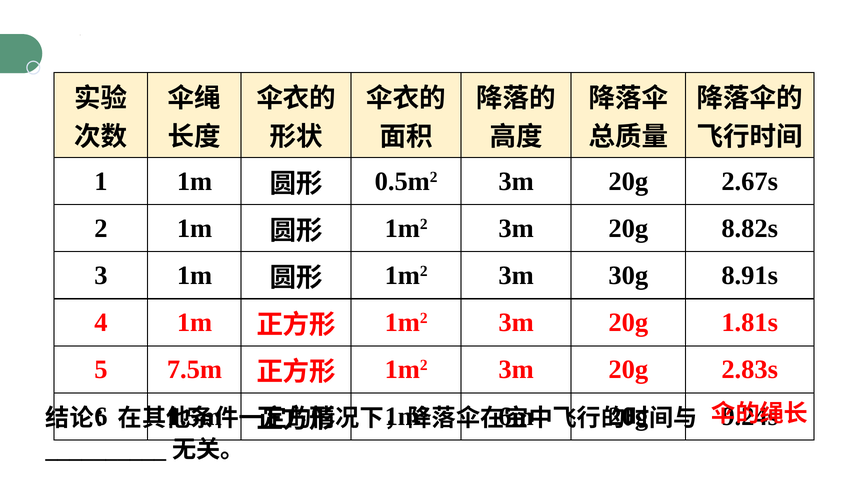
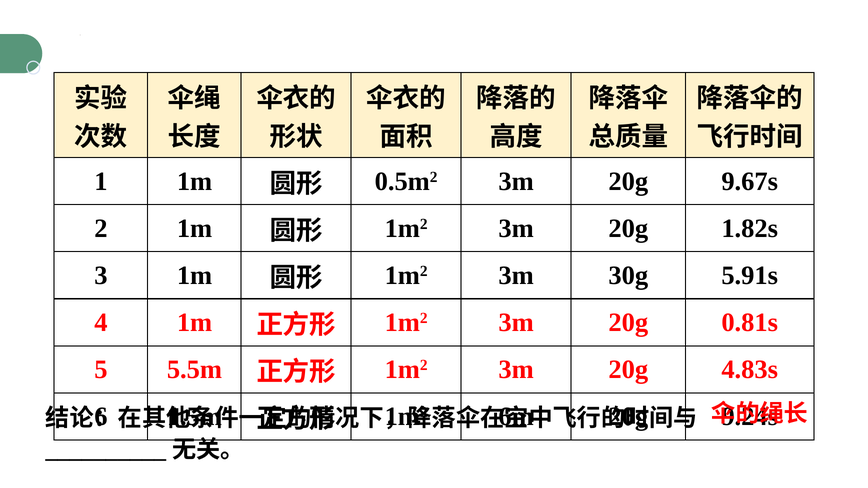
2.67s: 2.67s -> 9.67s
8.82s: 8.82s -> 1.82s
8.91s: 8.91s -> 5.91s
1.81s: 1.81s -> 0.81s
7.5m: 7.5m -> 5.5m
2.83s: 2.83s -> 4.83s
